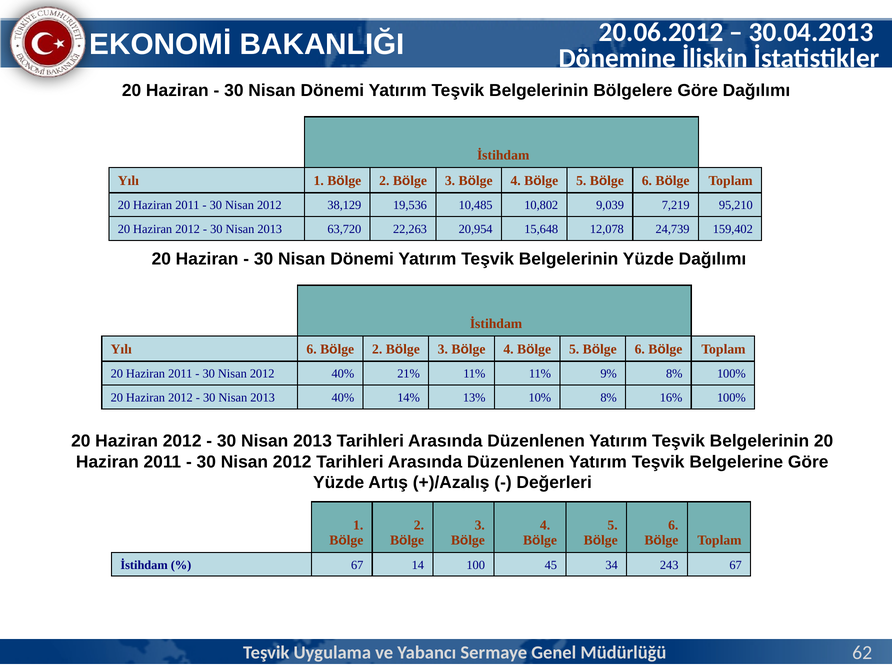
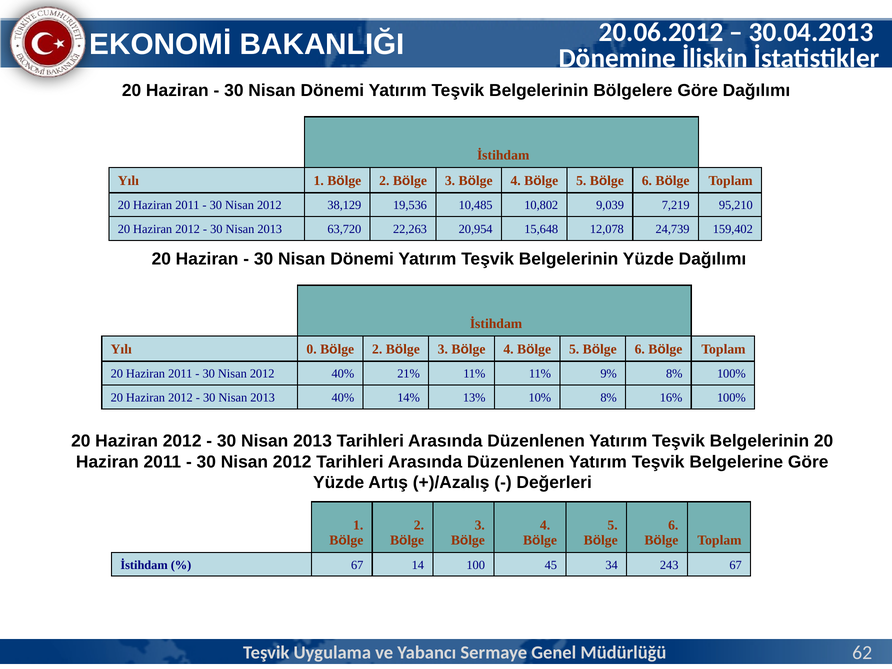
Yılı 6: 6 -> 0
